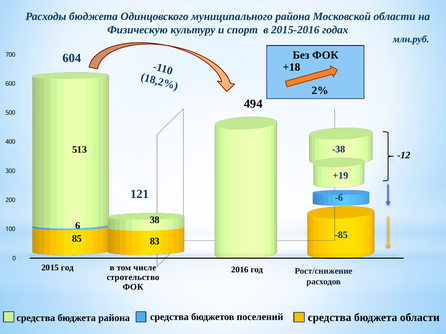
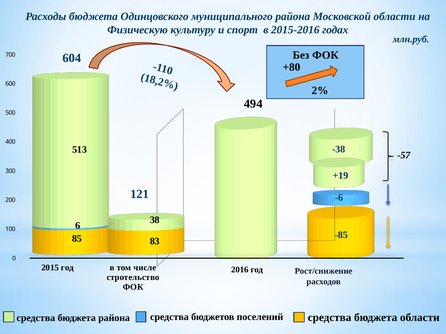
+18: +18 -> +80
-12: -12 -> -57
